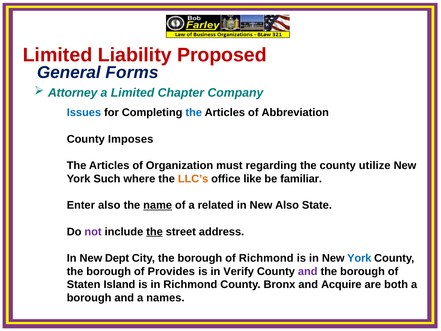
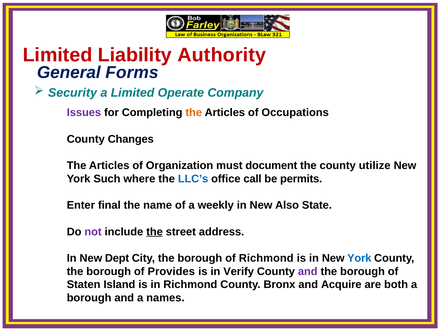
Proposed: Proposed -> Authority
Attorney: Attorney -> Security
Chapter: Chapter -> Operate
Issues colour: blue -> purple
the at (194, 112) colour: blue -> orange
Abbreviation: Abbreviation -> Occupations
Imposes: Imposes -> Changes
regarding: regarding -> document
LLC’s colour: orange -> blue
like: like -> call
familiar: familiar -> permits
Enter also: also -> final
name underline: present -> none
related: related -> weekly
